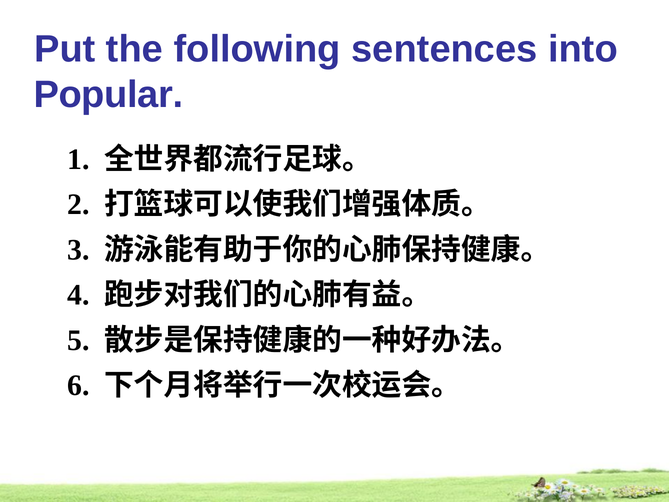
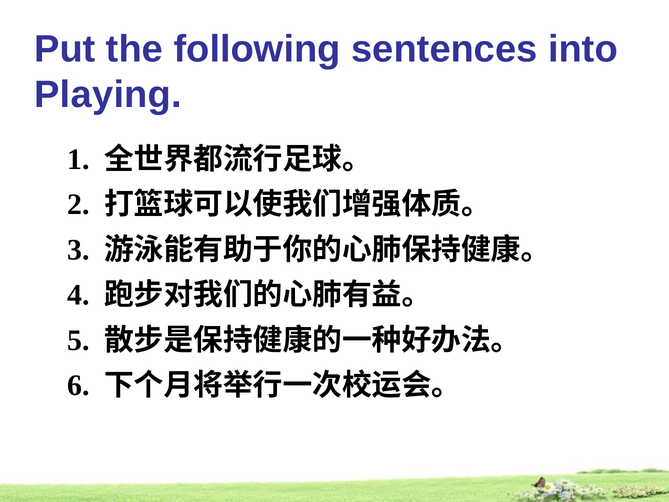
Popular: Popular -> Playing
